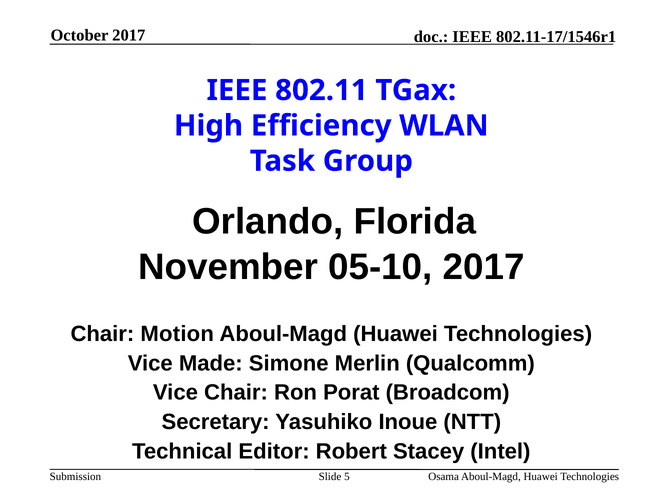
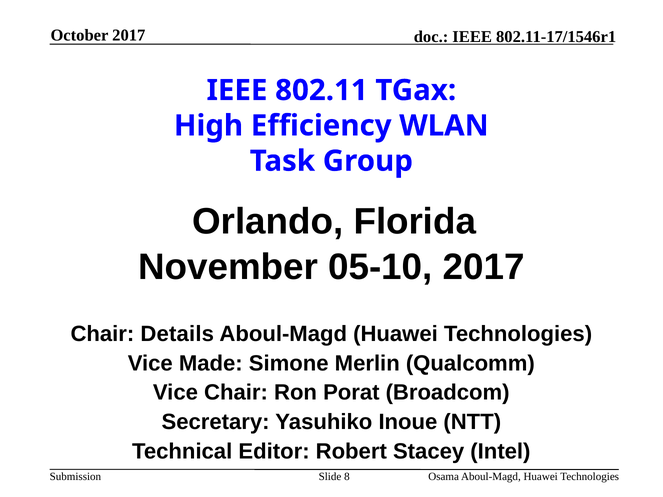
Motion: Motion -> Details
5: 5 -> 8
